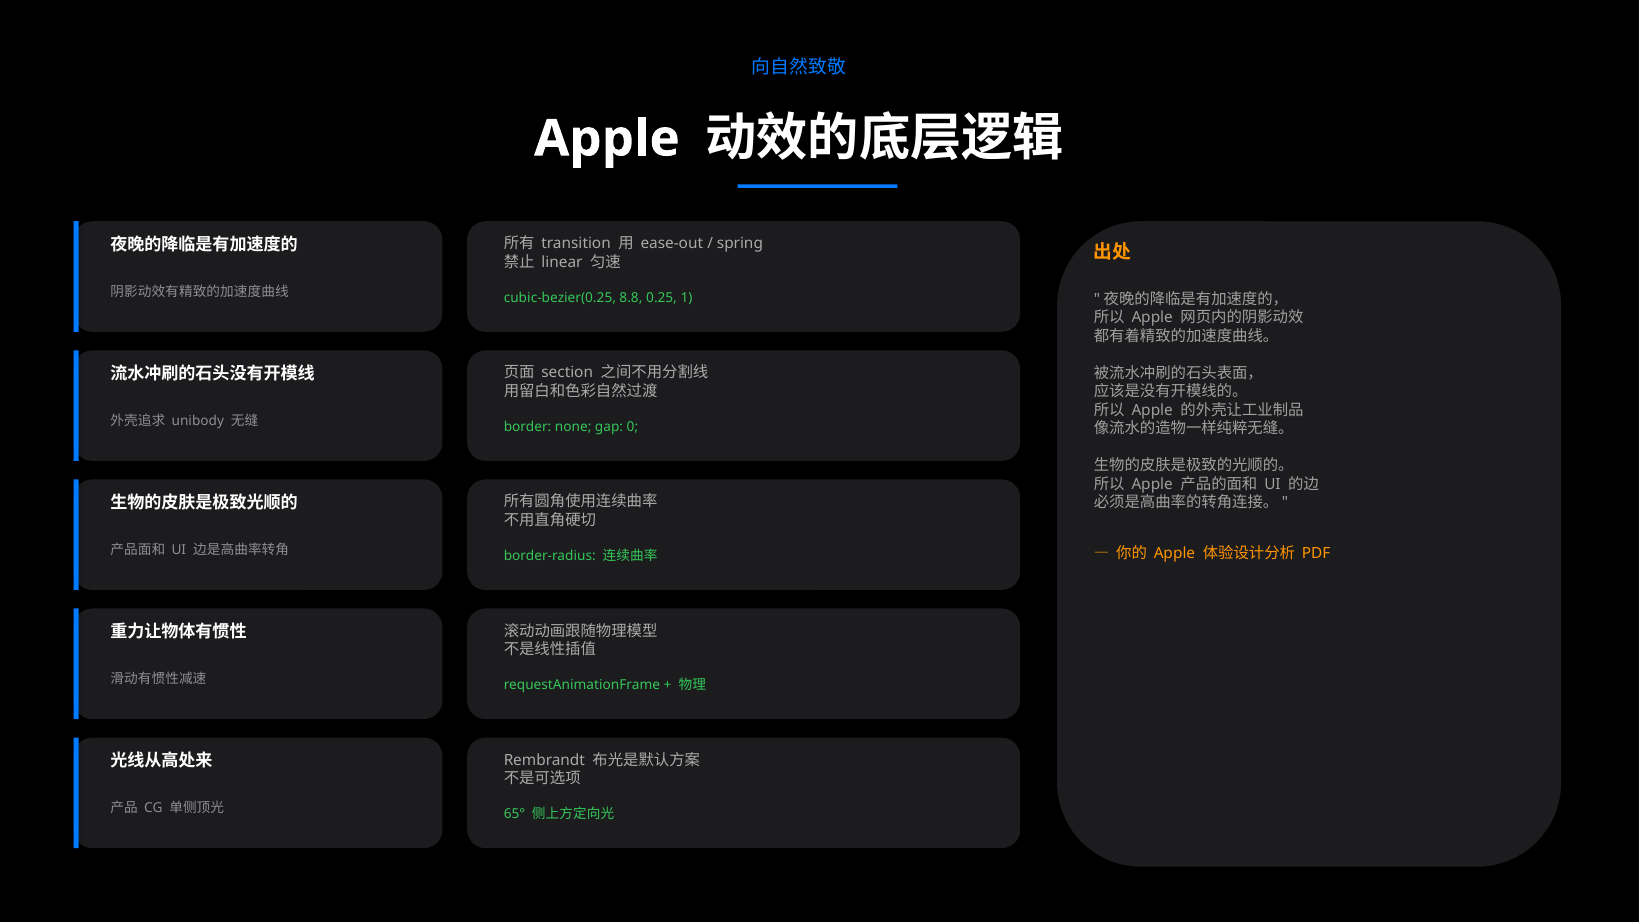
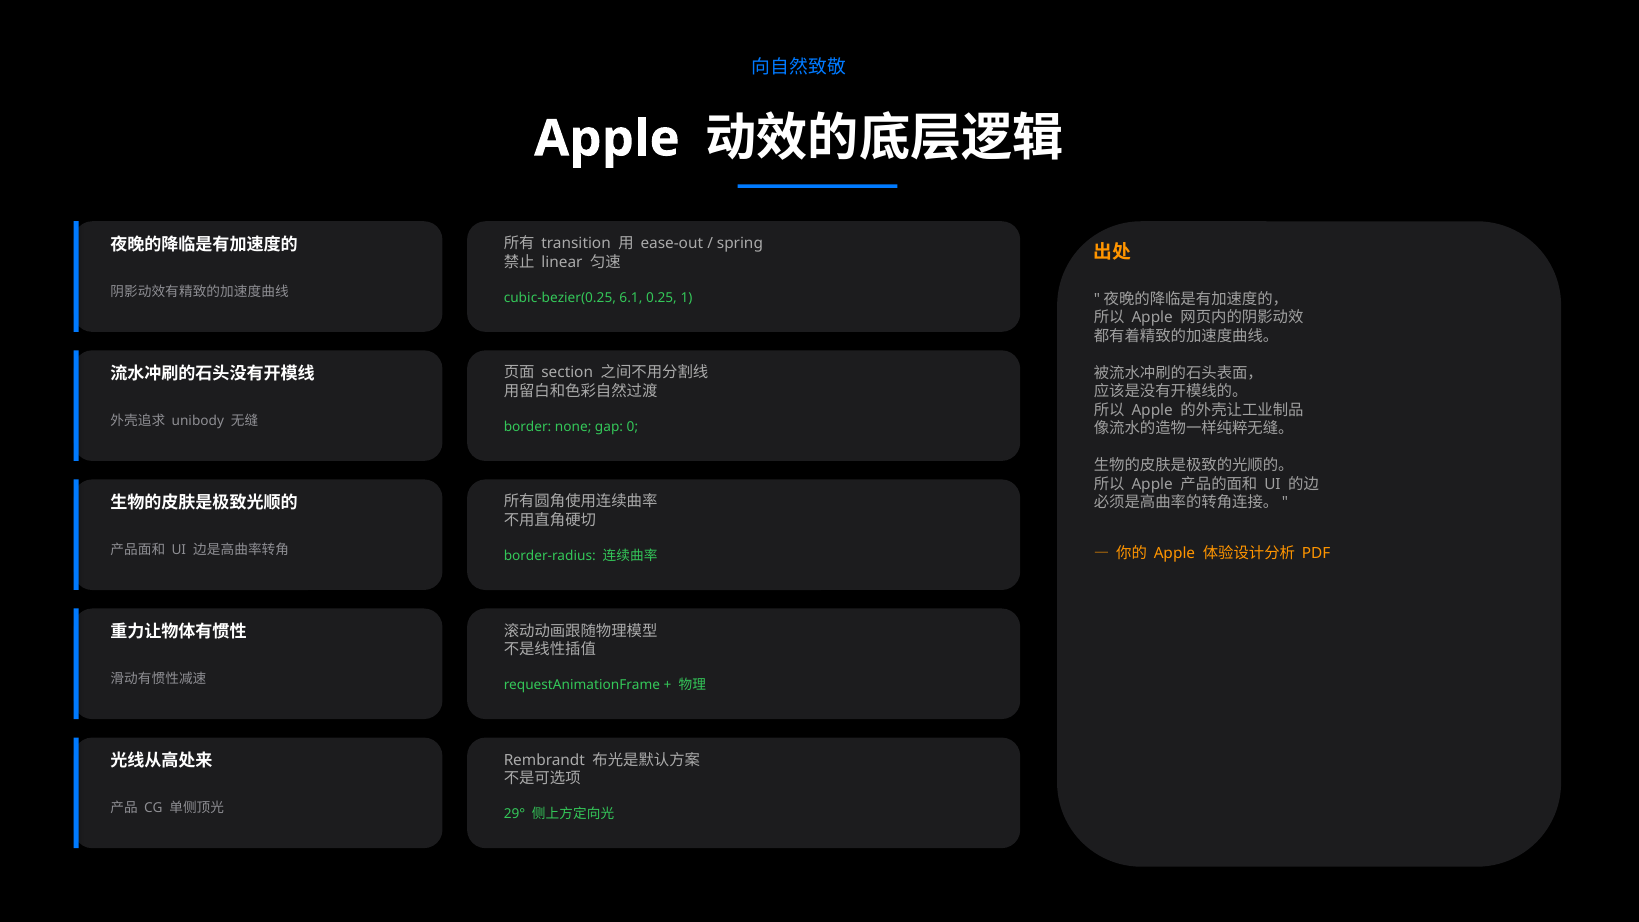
8.8: 8.8 -> 6.1
65°: 65° -> 29°
